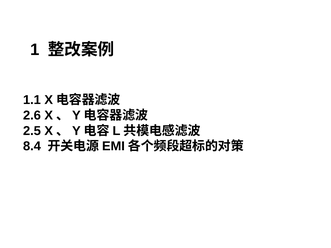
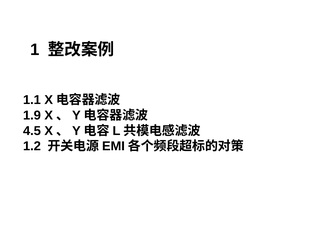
2.6: 2.6 -> 1.9
2.5: 2.5 -> 4.5
8.4: 8.4 -> 1.2
